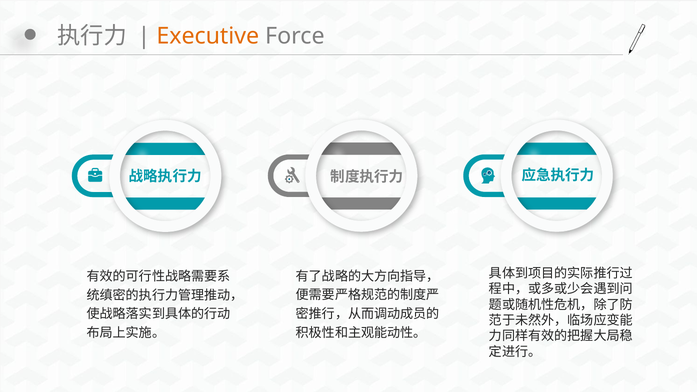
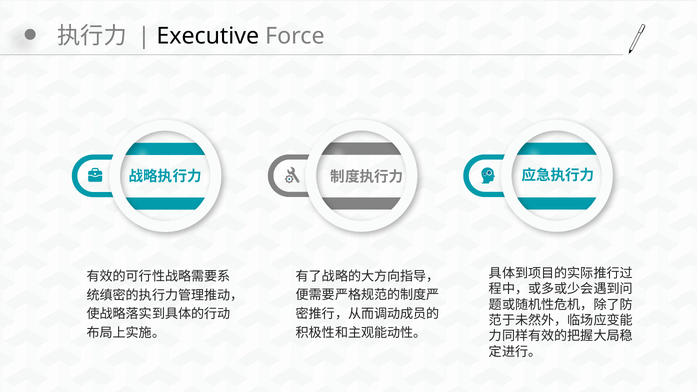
Executive colour: orange -> black
